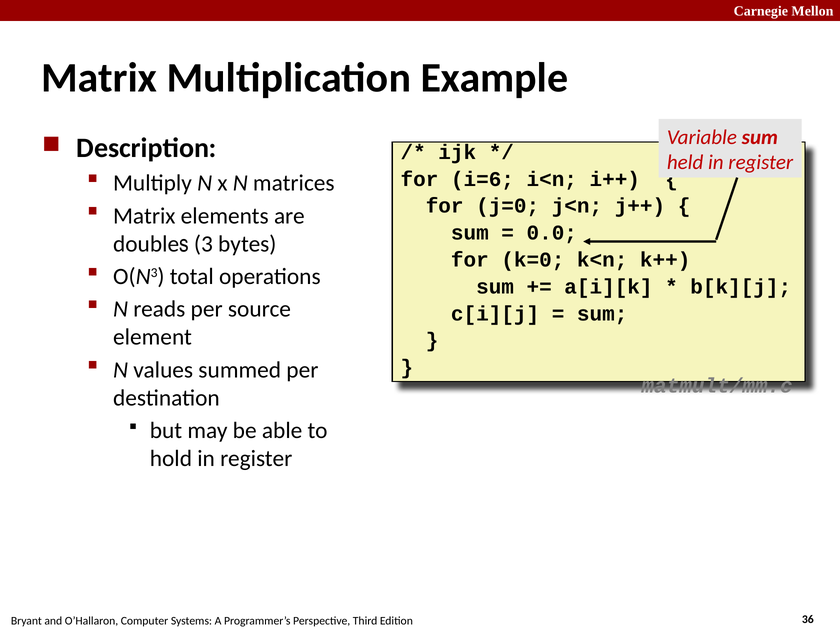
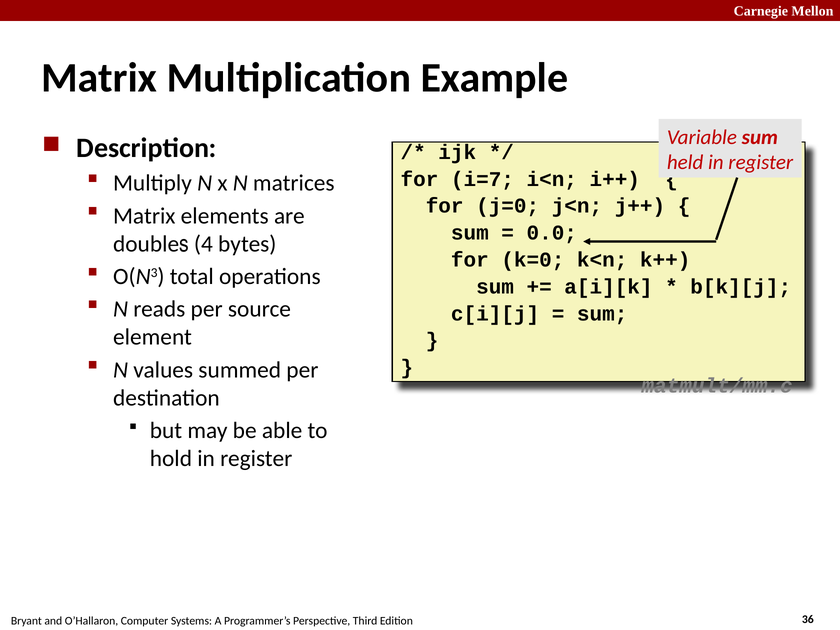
i=6: i=6 -> i=7
3: 3 -> 4
